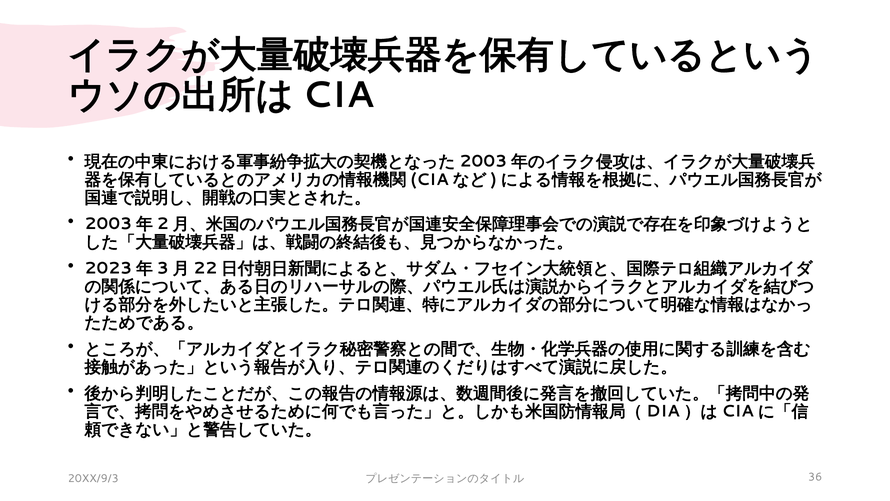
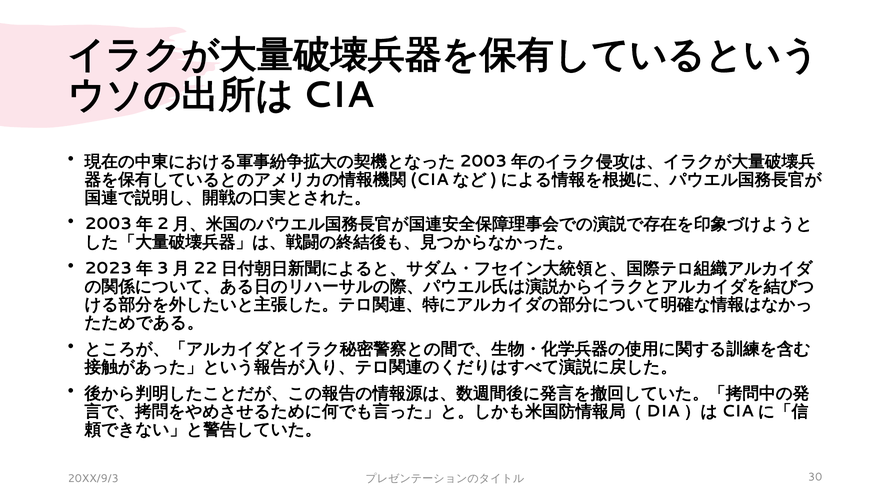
36: 36 -> 30
